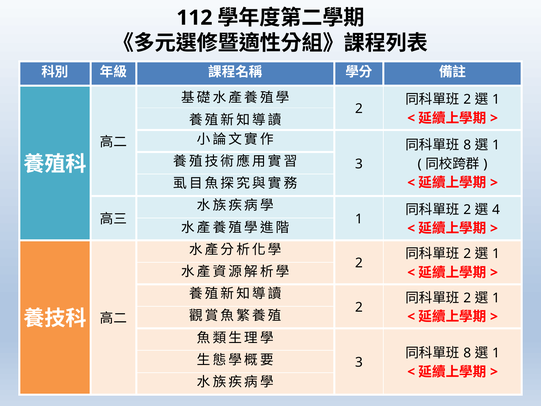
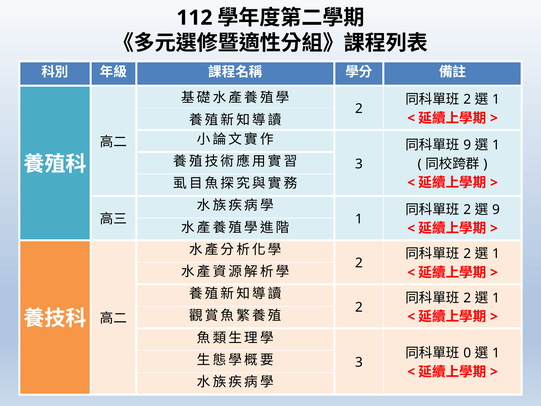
8 at (467, 145): 8 -> 9
4 at (496, 210): 4 -> 9
8 at (467, 353): 8 -> 0
